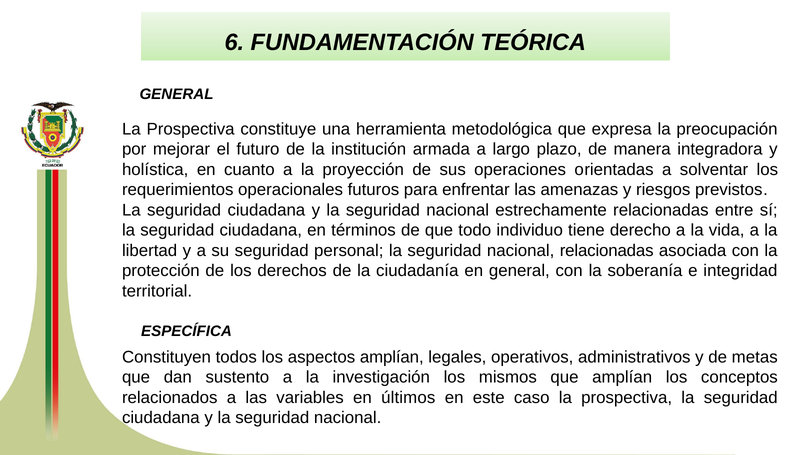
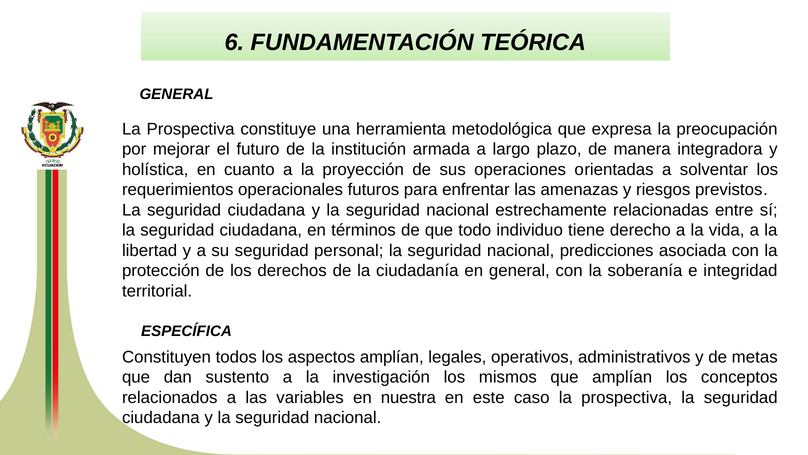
nacional relacionadas: relacionadas -> predicciones
últimos: últimos -> nuestra
